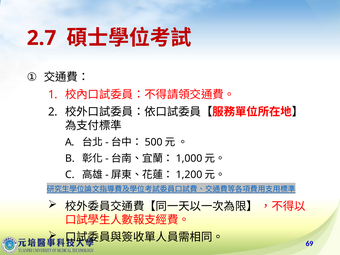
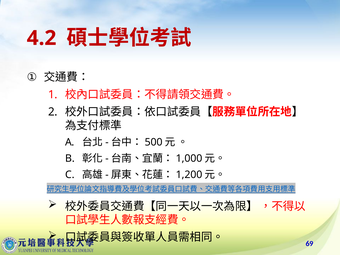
2.7: 2.7 -> 4.2
